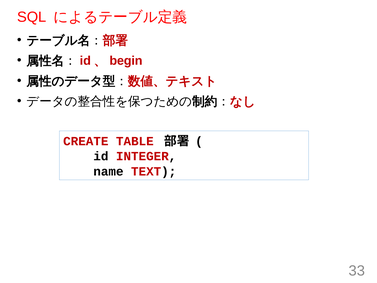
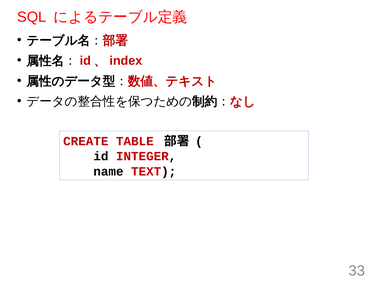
begin: begin -> index
